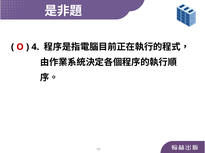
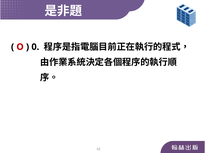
4: 4 -> 0
